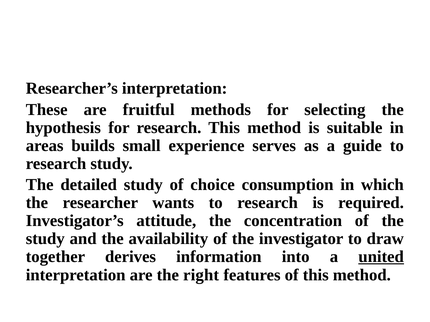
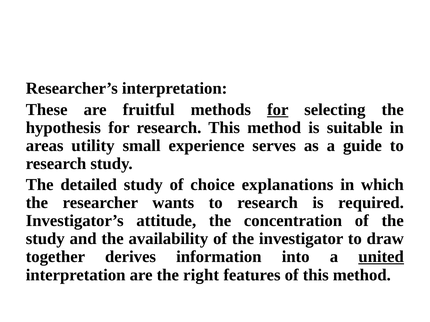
for at (278, 110) underline: none -> present
builds: builds -> utility
consumption: consumption -> explanations
